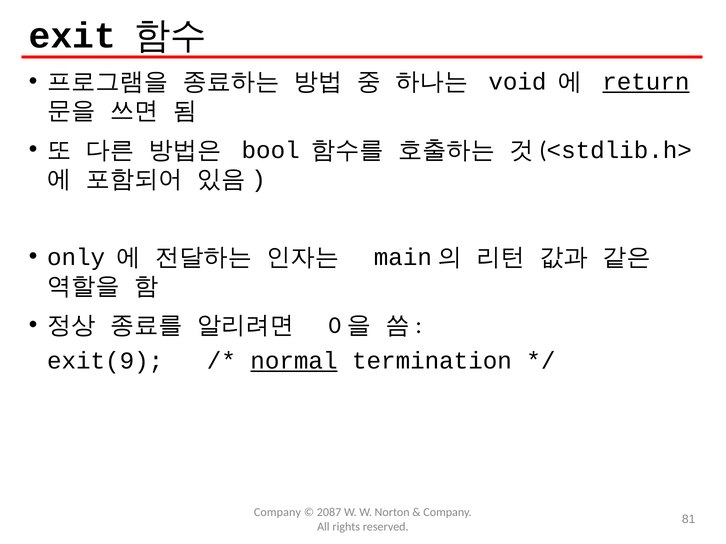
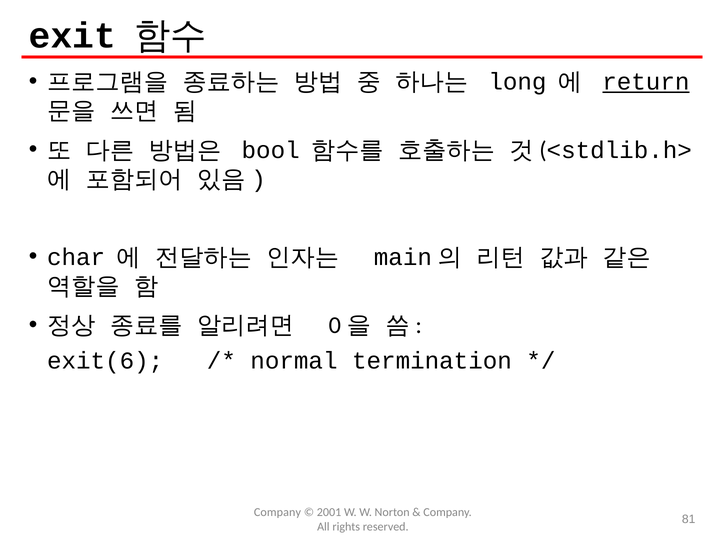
void: void -> long
only: only -> char
exit(9: exit(9 -> exit(6
normal underline: present -> none
2087: 2087 -> 2001
